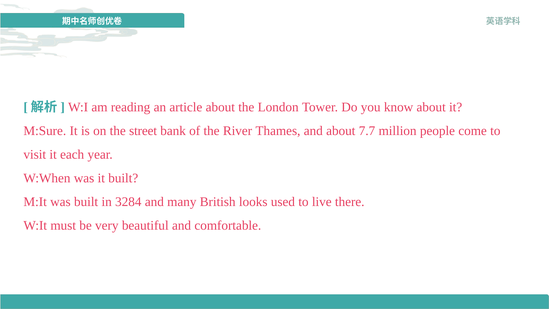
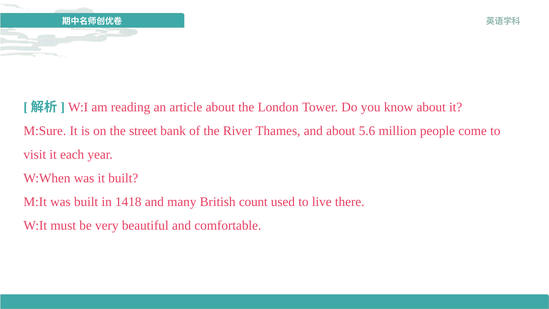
7.7: 7.7 -> 5.6
3284: 3284 -> 1418
looks: looks -> count
